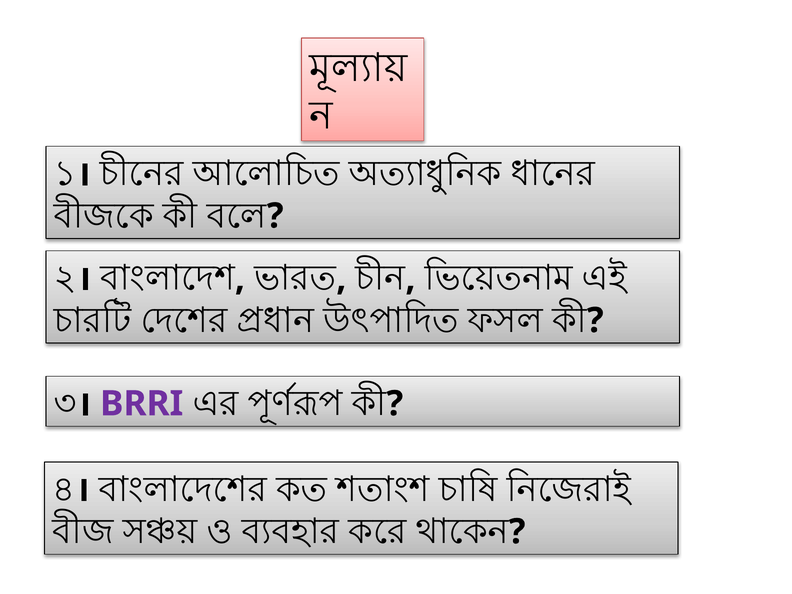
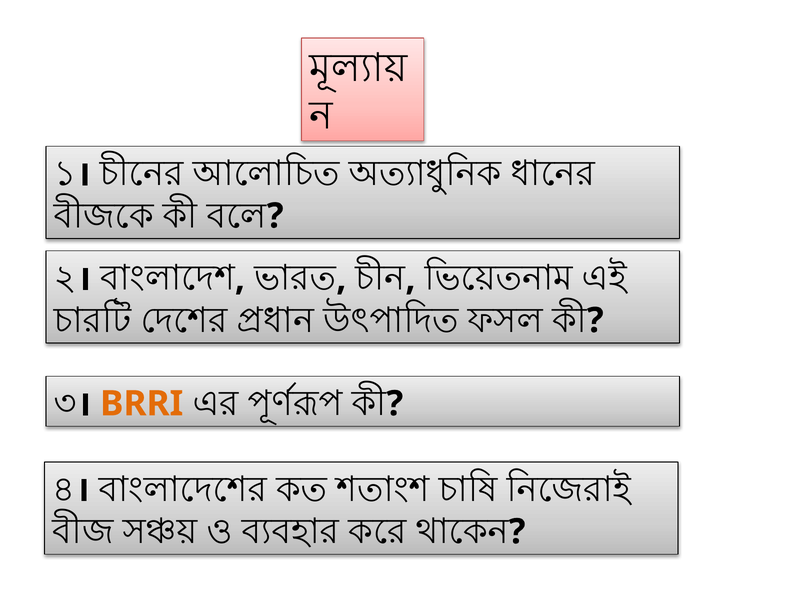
BRRI colour: purple -> orange
